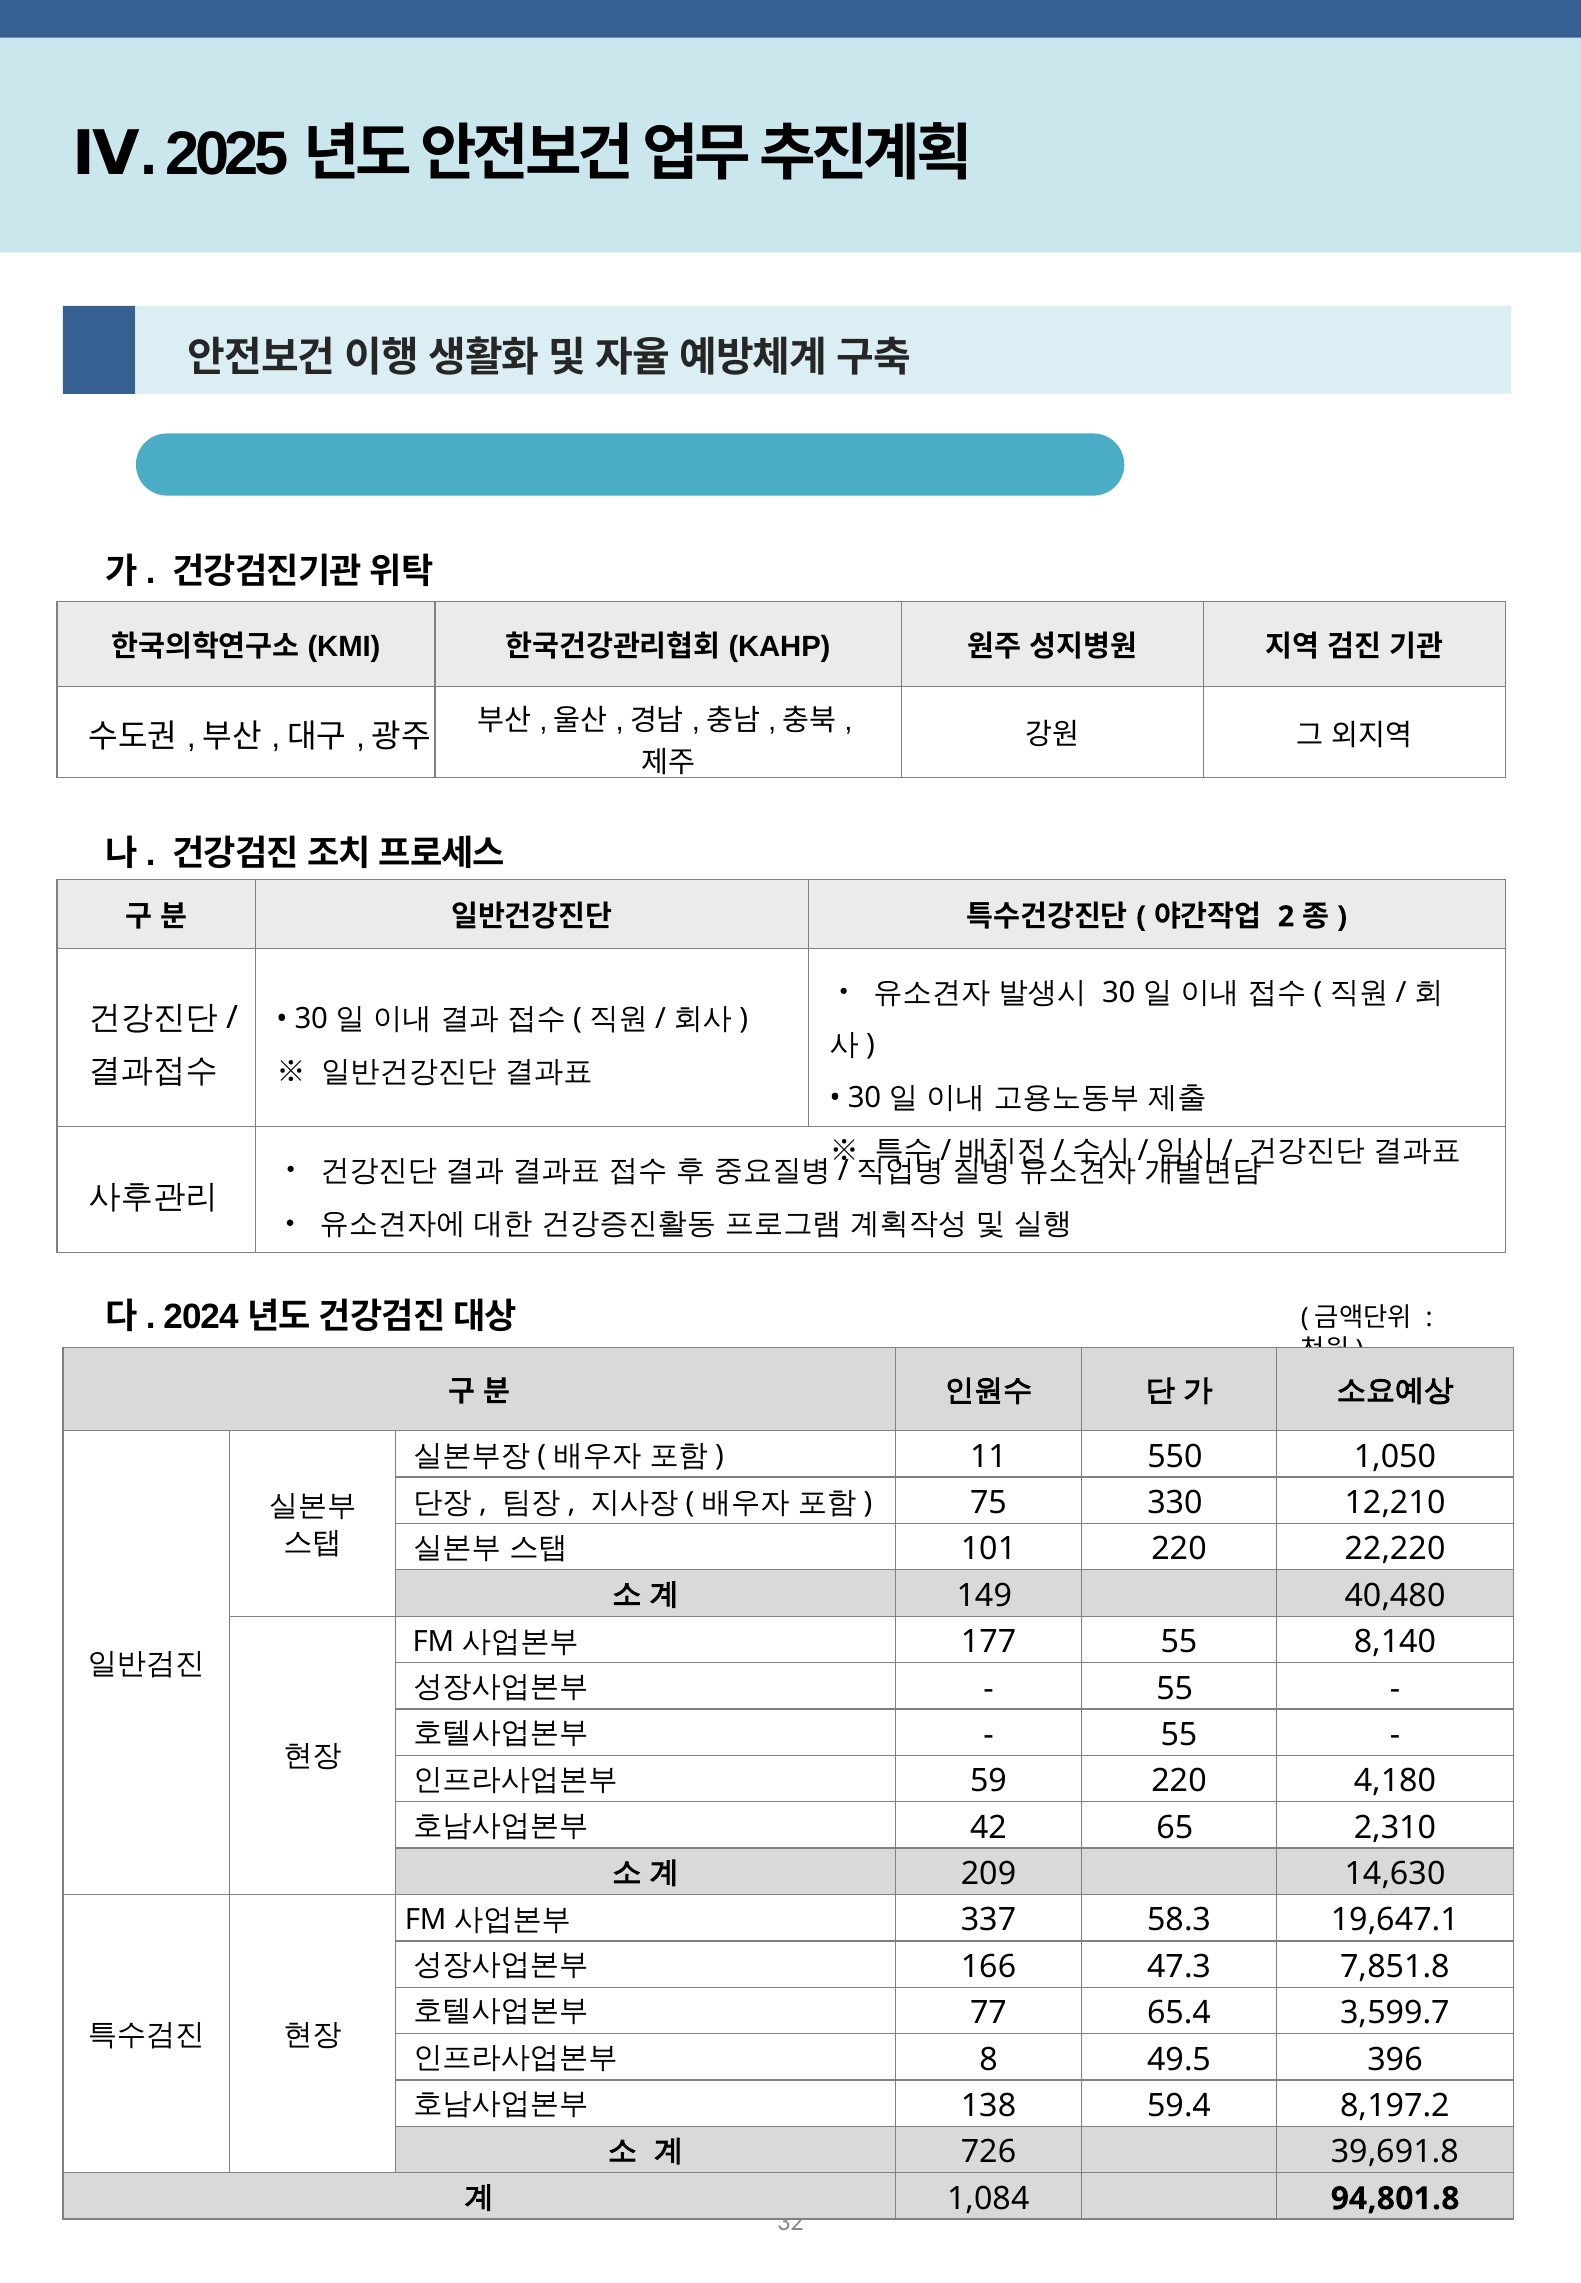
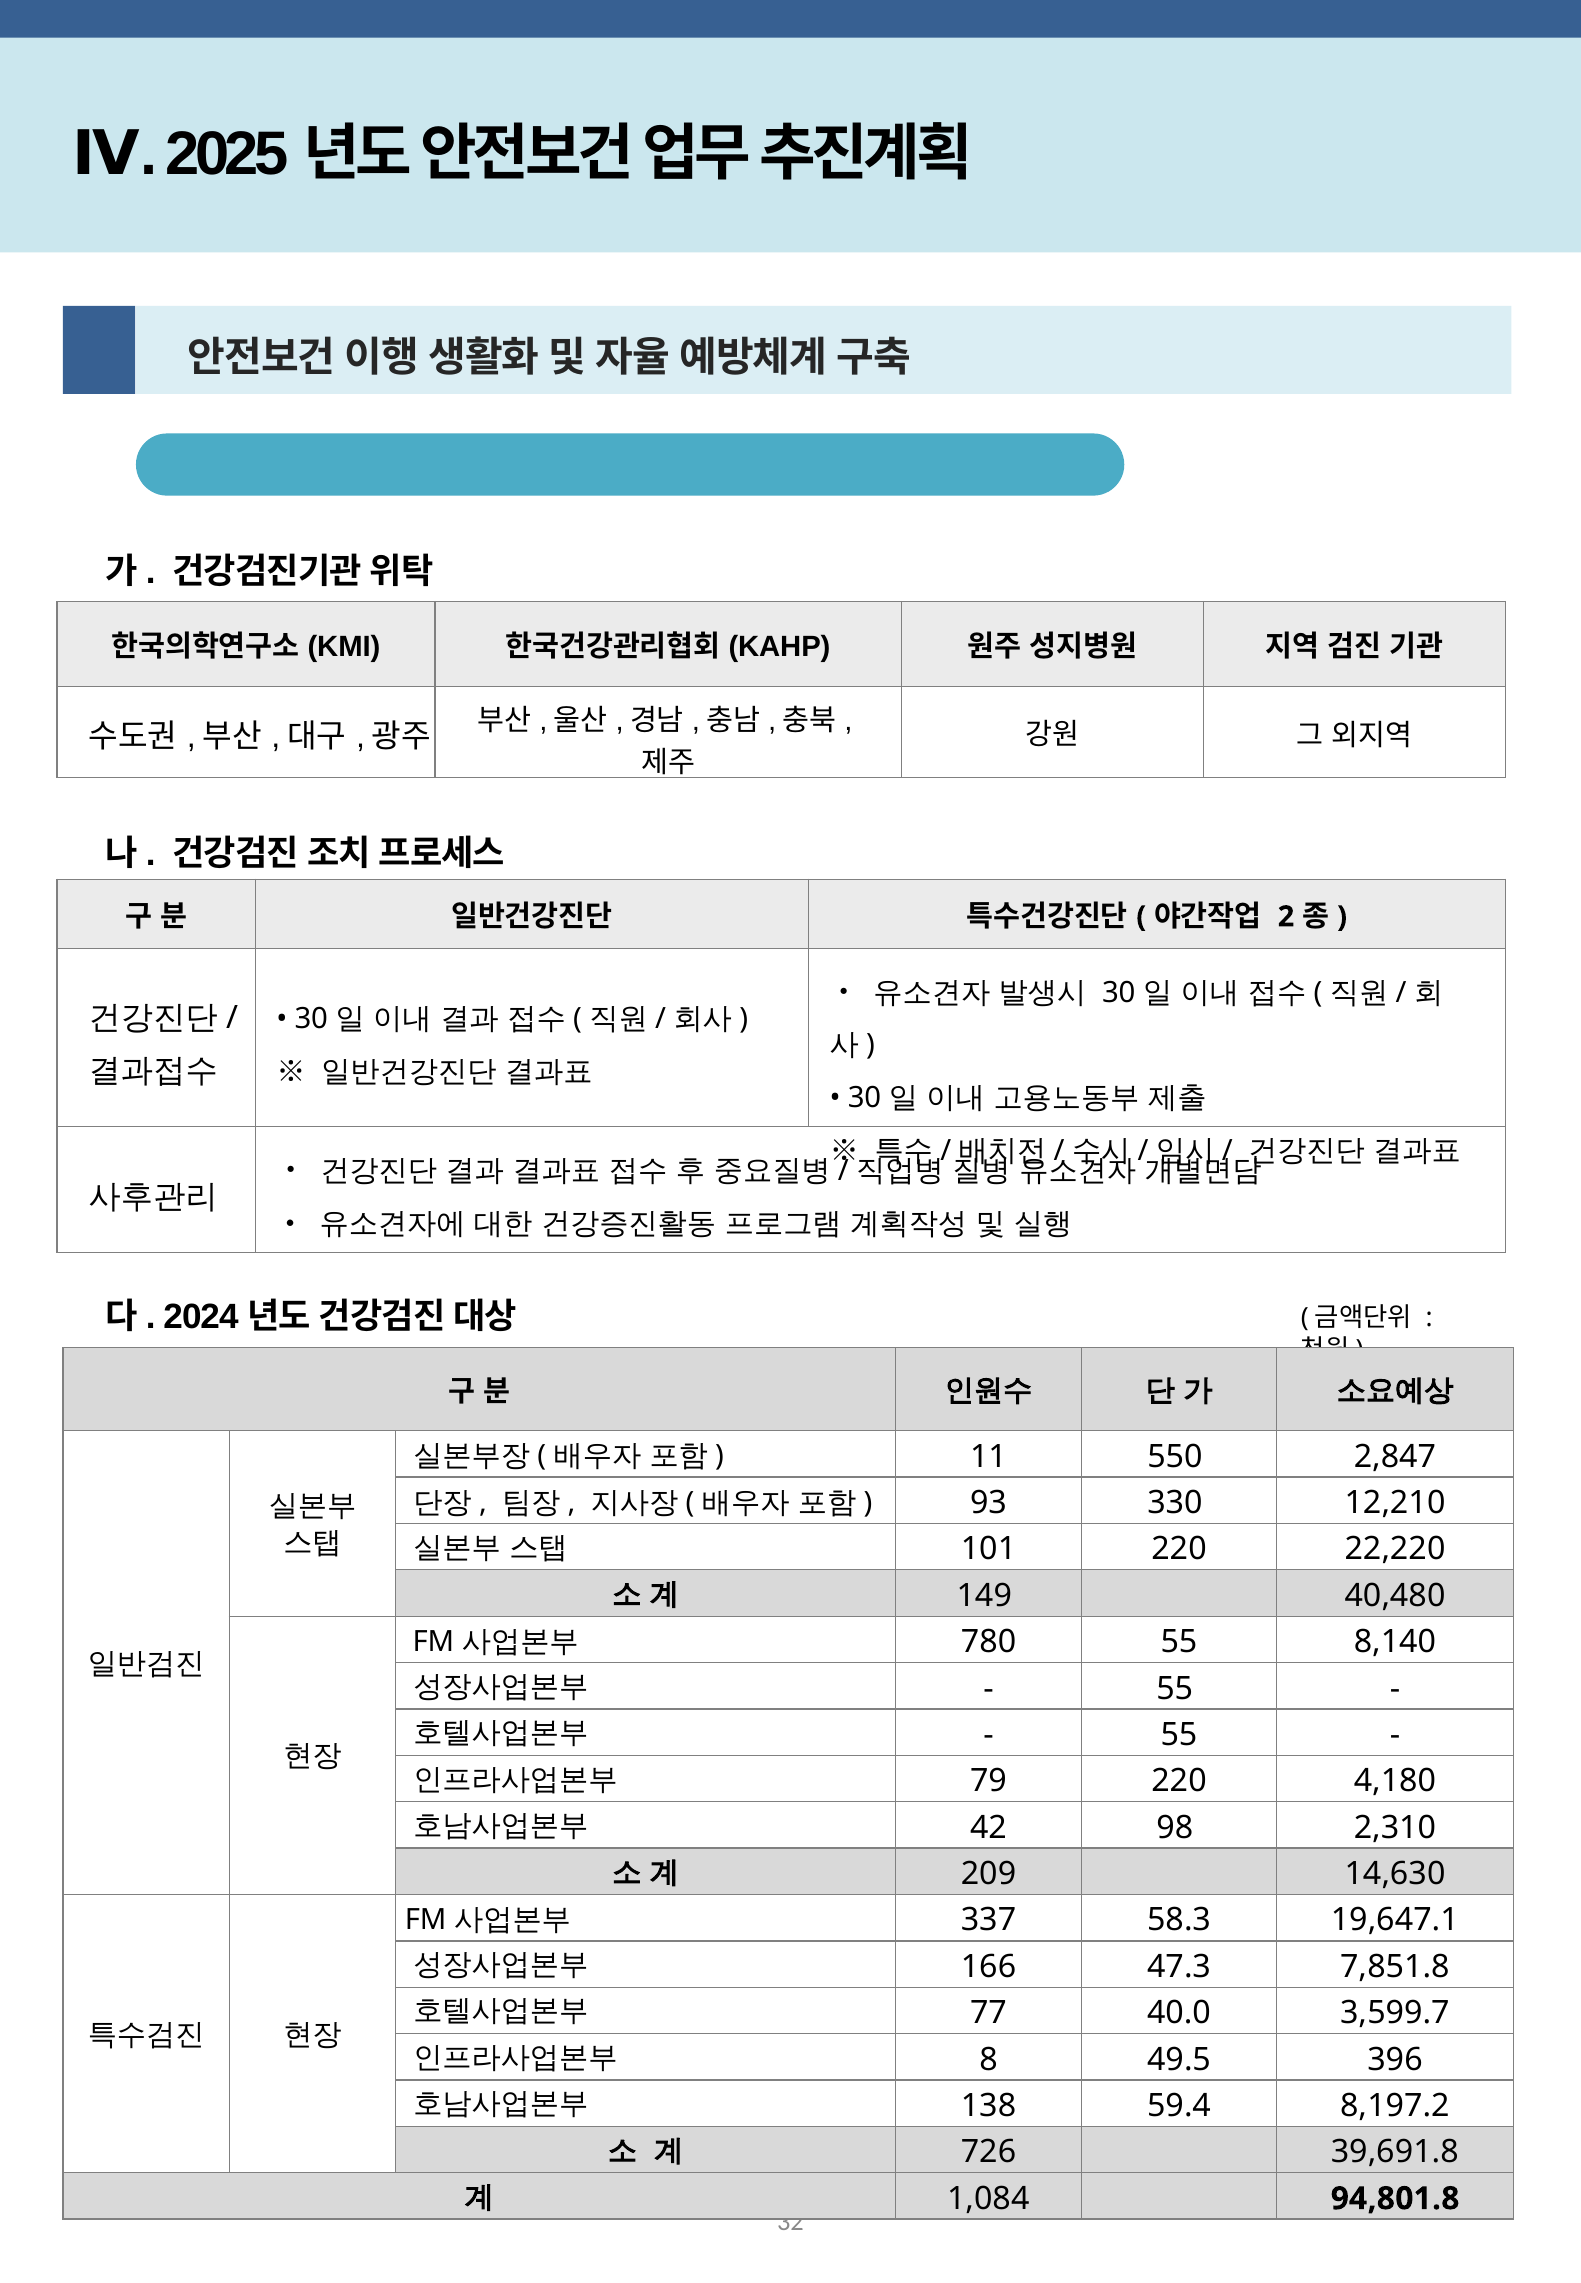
1,050: 1,050 -> 2,847
75: 75 -> 93
177: 177 -> 780
59: 59 -> 79
65: 65 -> 98
65.4: 65.4 -> 40.0
